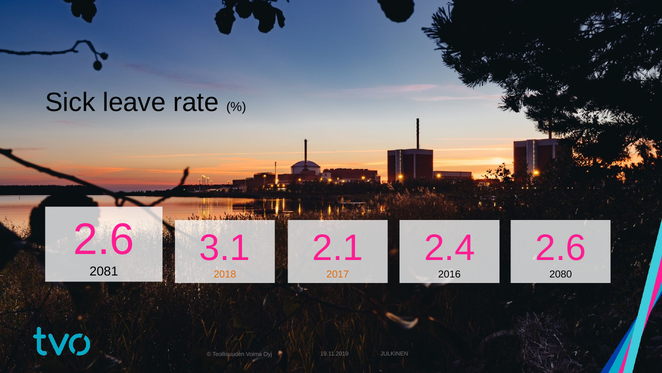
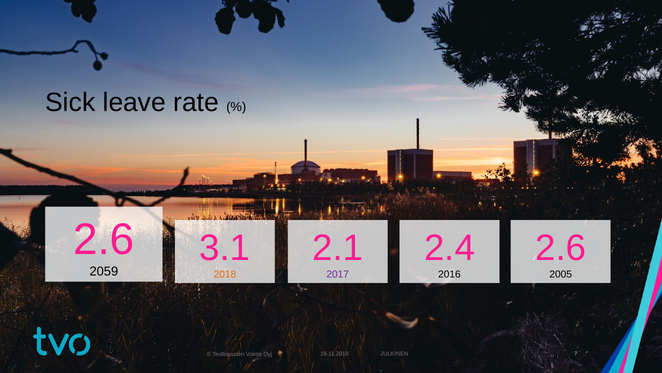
2081: 2081 -> 2059
2017 colour: orange -> purple
2080: 2080 -> 2005
